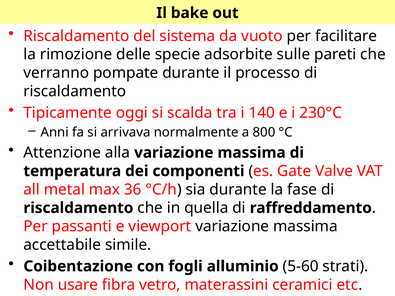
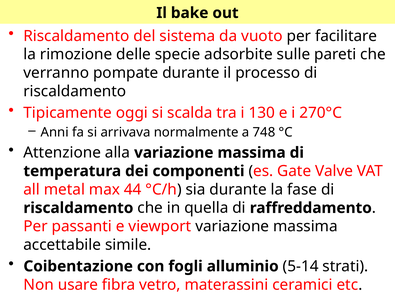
140: 140 -> 130
230°C: 230°C -> 270°C
800: 800 -> 748
36: 36 -> 44
5-60: 5-60 -> 5-14
